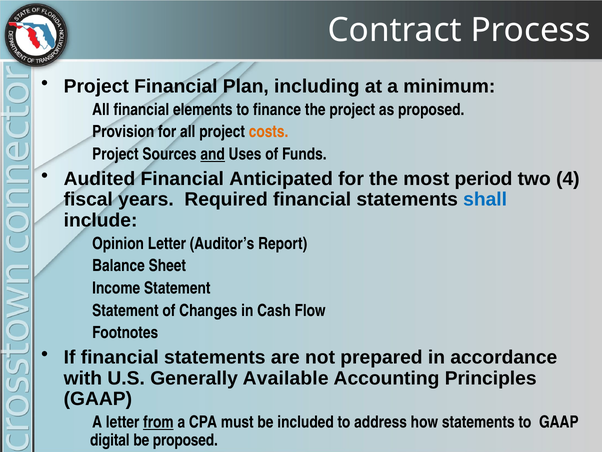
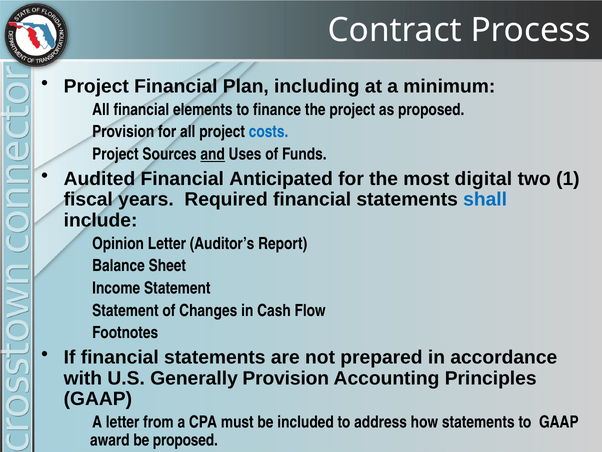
costs colour: orange -> blue
period: period -> digital
4: 4 -> 1
Generally Available: Available -> Provision
from underline: present -> none
digital: digital -> award
